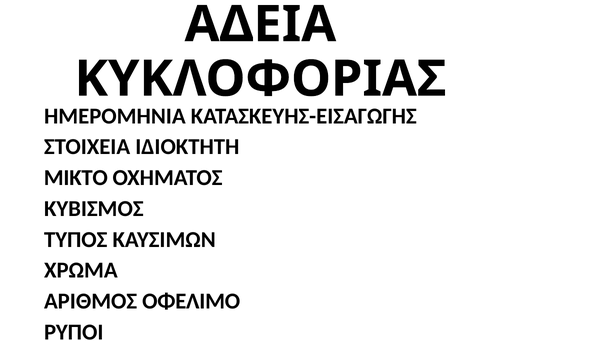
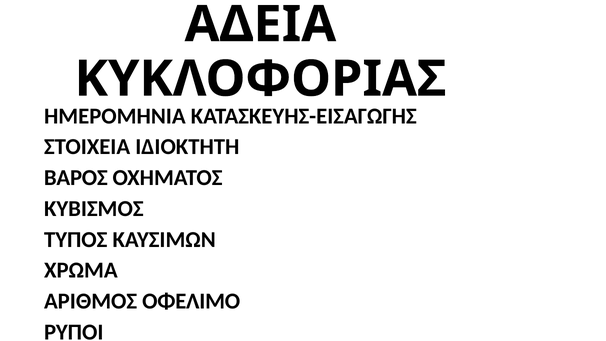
ΜΙΚΤΟ: ΜΙΚΤΟ -> ΒΑΡΟΣ
